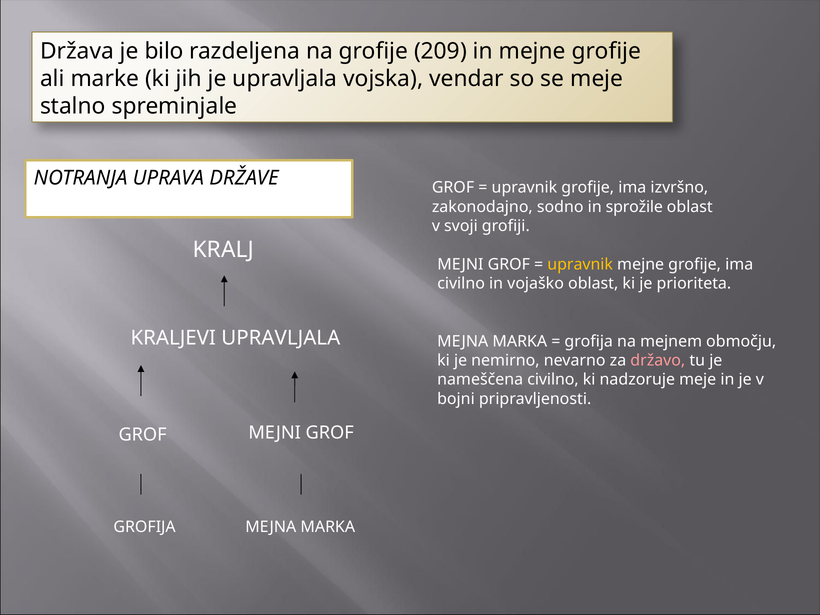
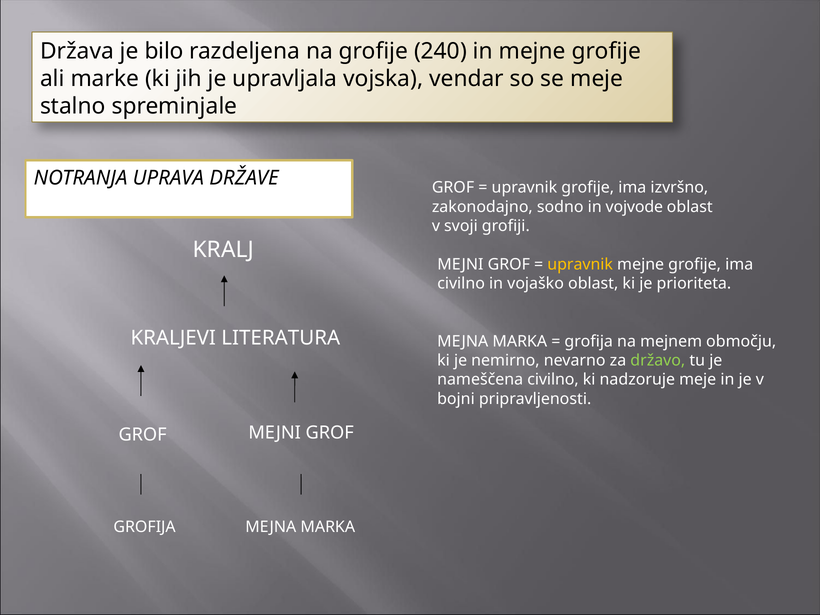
209: 209 -> 240
sprožile: sprožile -> vojvode
KRALJEVI UPRAVLJALA: UPRAVLJALA -> LITERATURA
državo colour: pink -> light green
